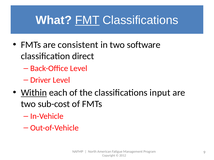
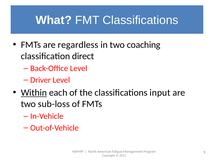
FMT underline: present -> none
consistent: consistent -> regardless
software: software -> coaching
sub-cost: sub-cost -> sub-loss
